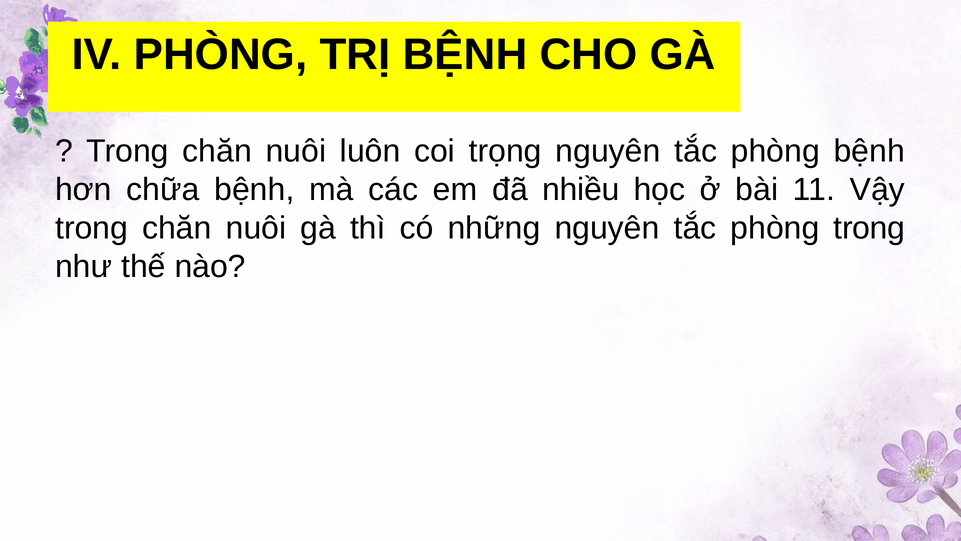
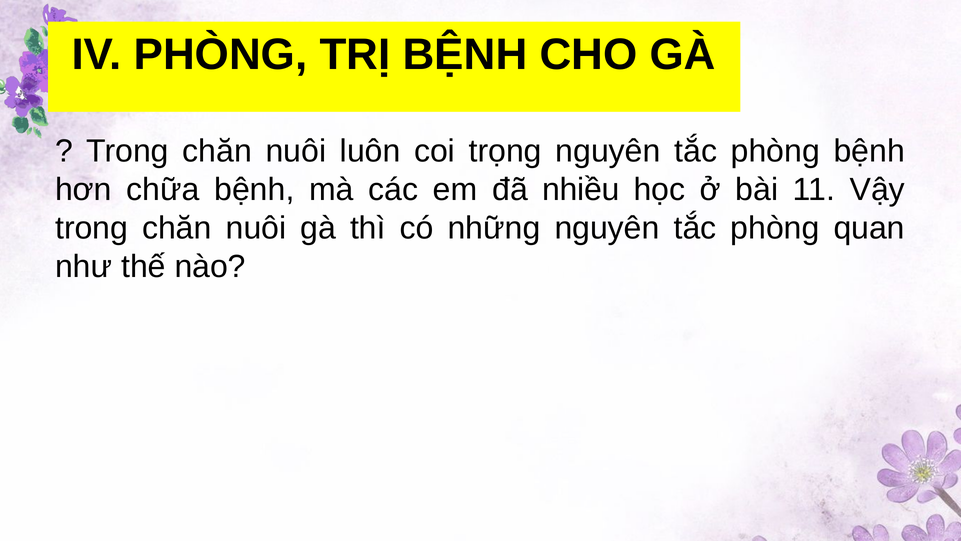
phòng trong: trong -> quan
